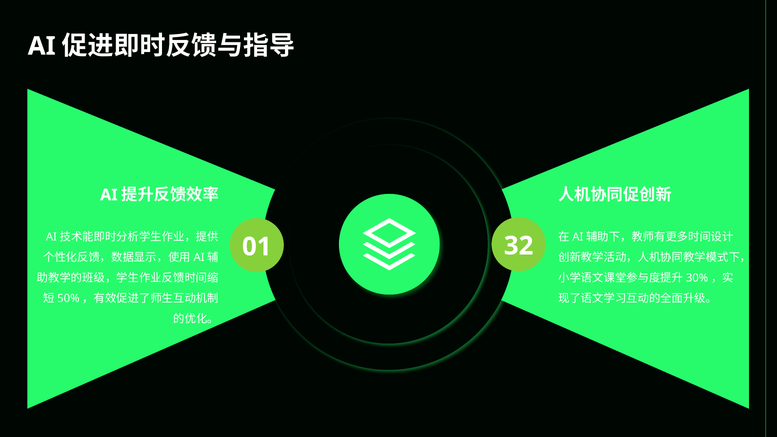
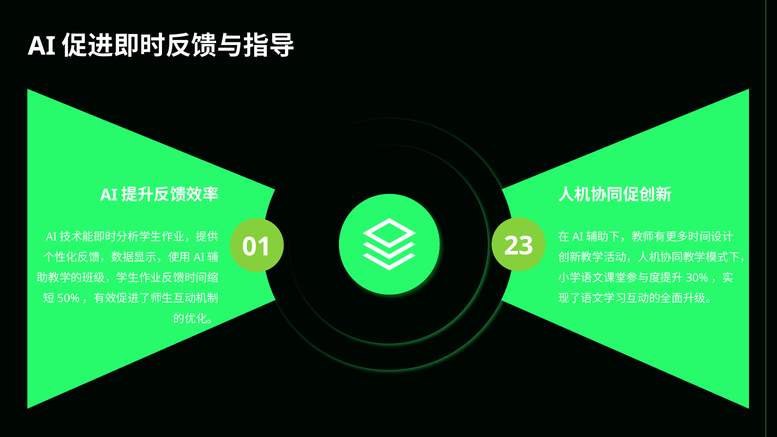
32: 32 -> 23
